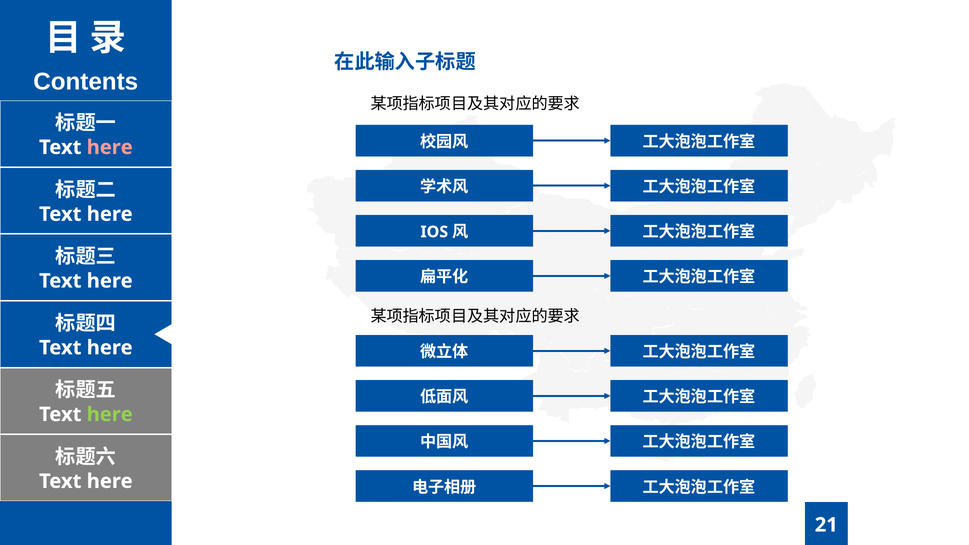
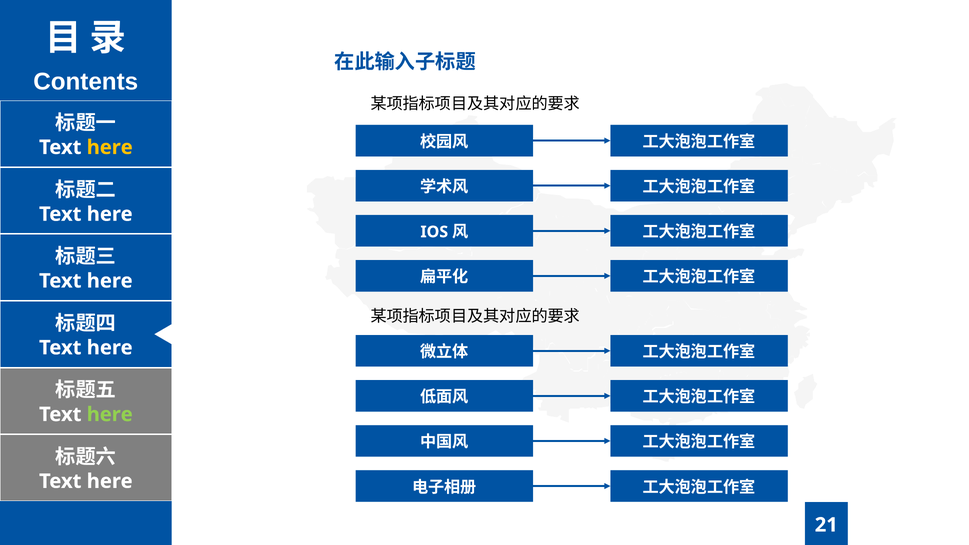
here at (110, 147) colour: pink -> yellow
